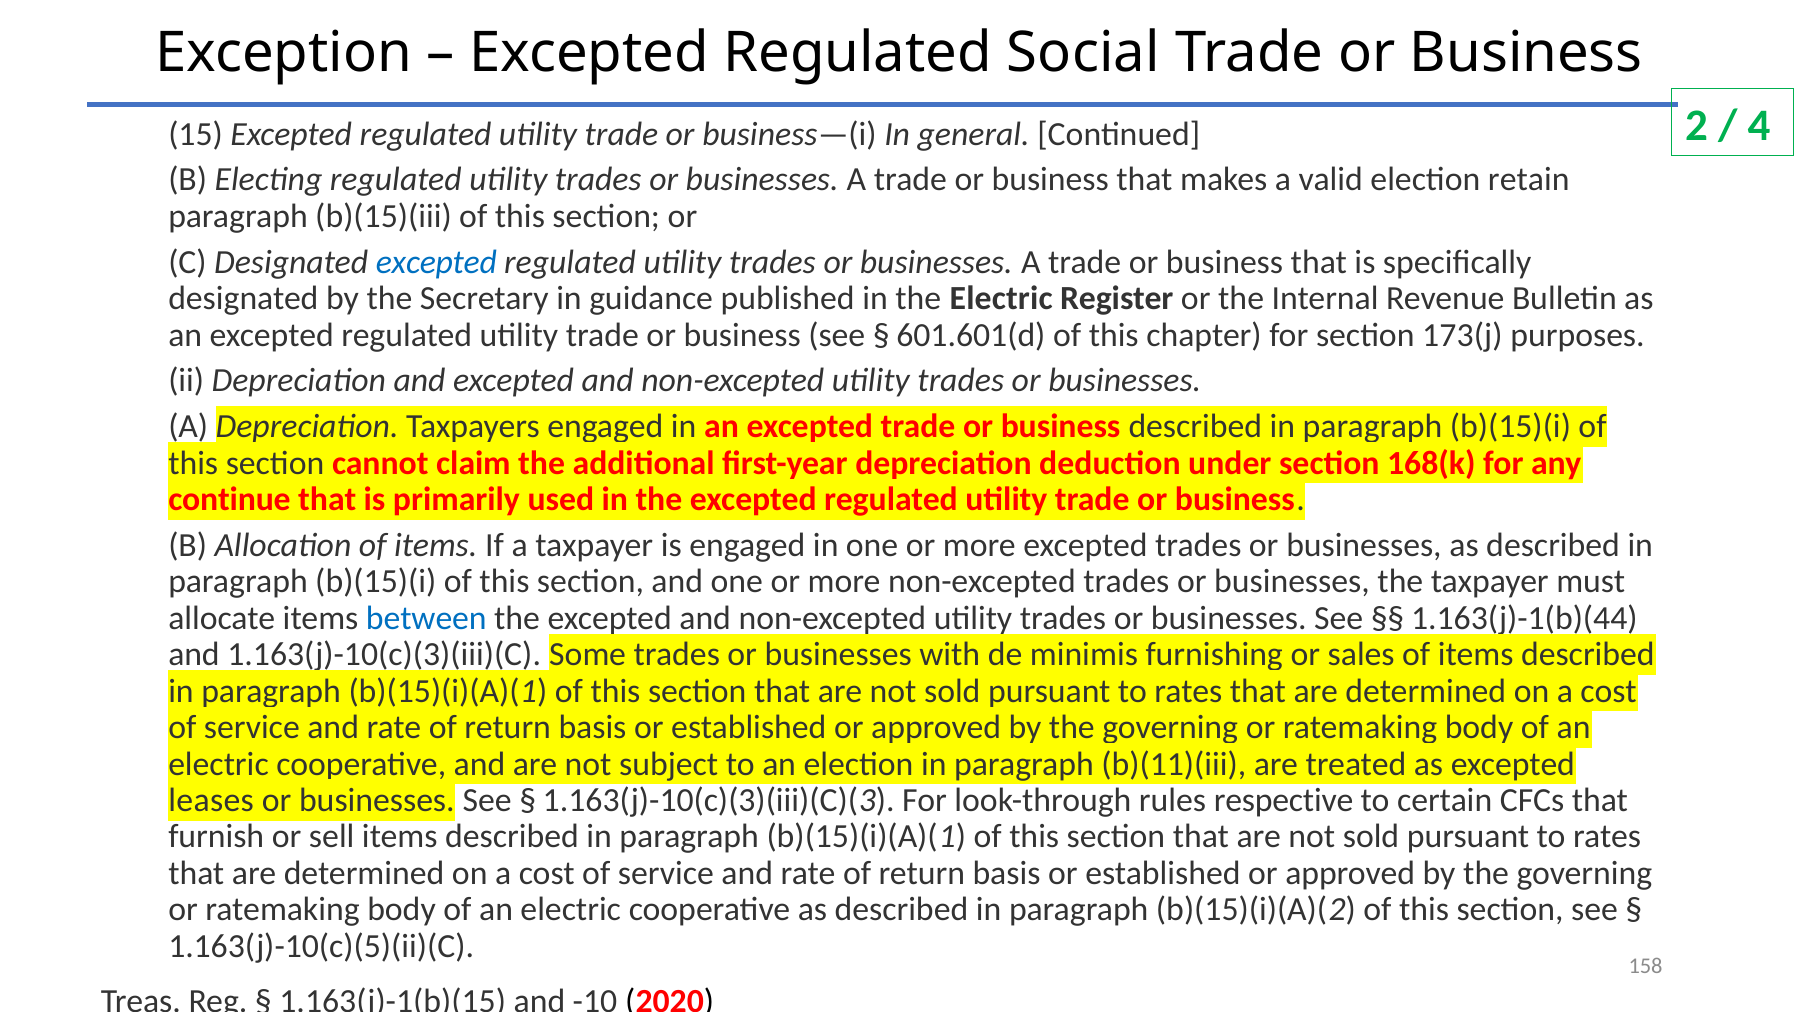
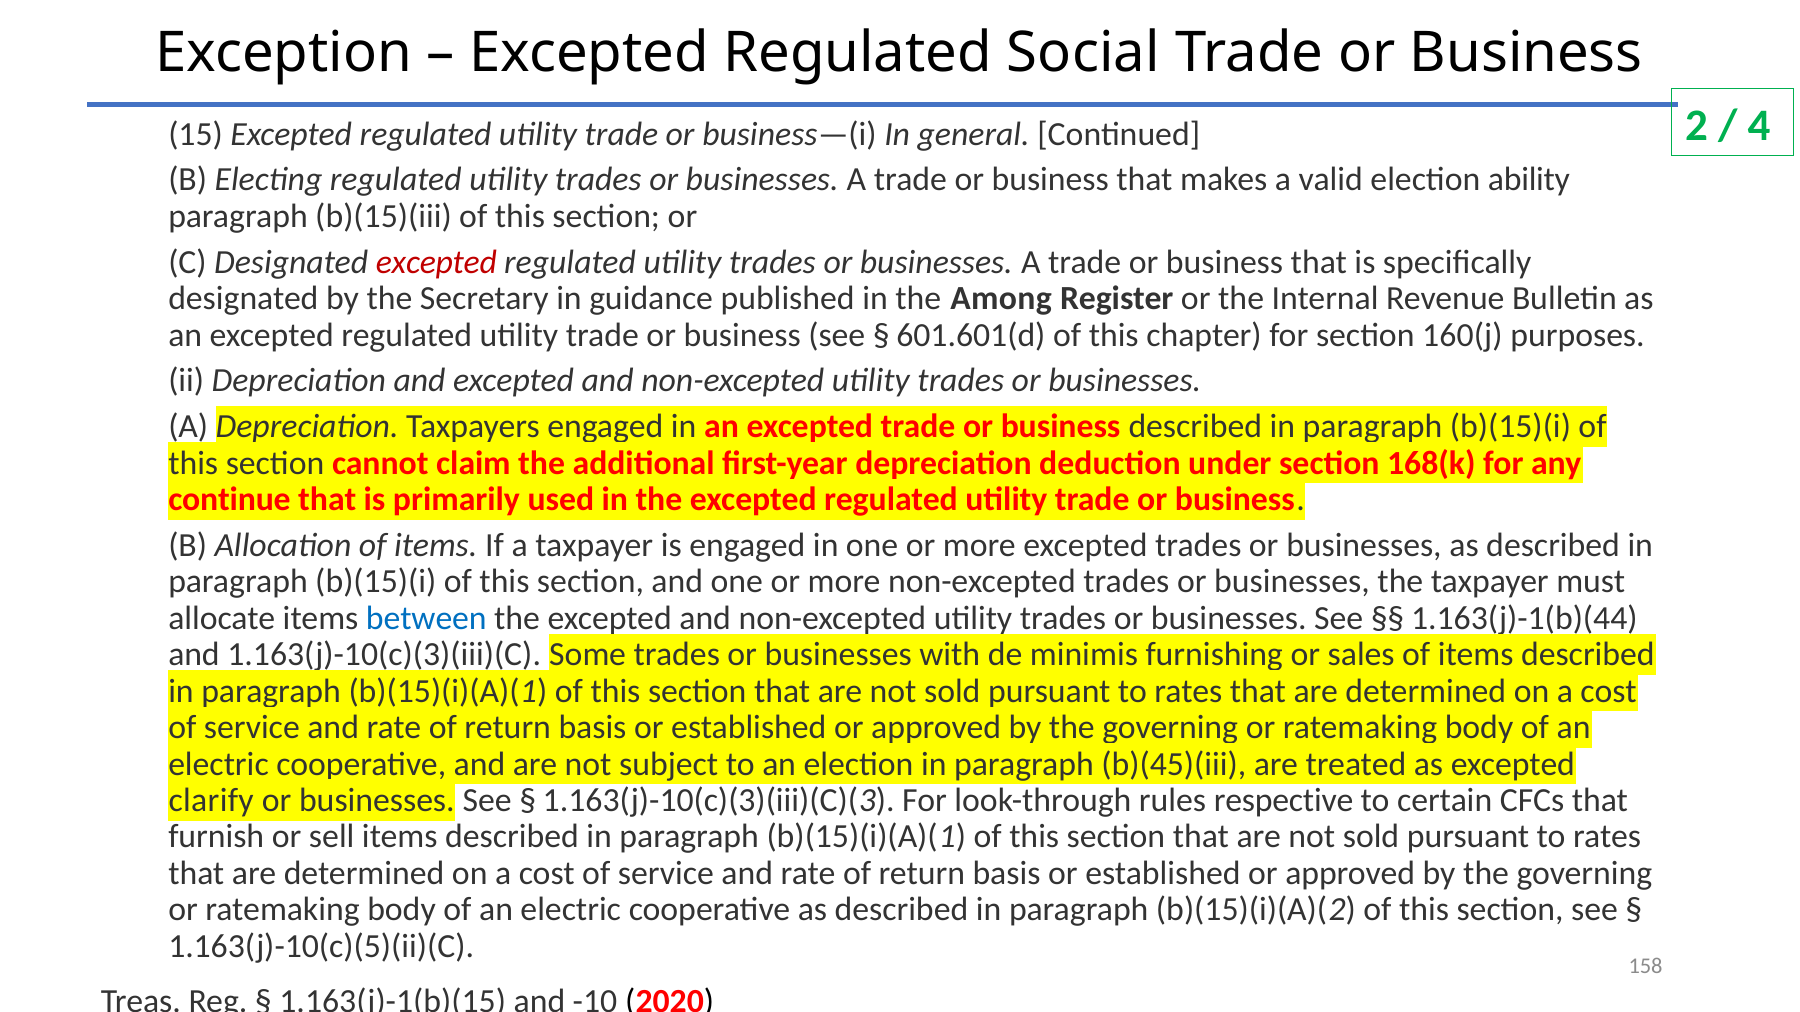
retain: retain -> ability
excepted at (436, 262) colour: blue -> red
the Electric: Electric -> Among
173(j: 173(j -> 160(j
b)(11)(iii: b)(11)(iii -> b)(45)(iii
leases: leases -> clarify
